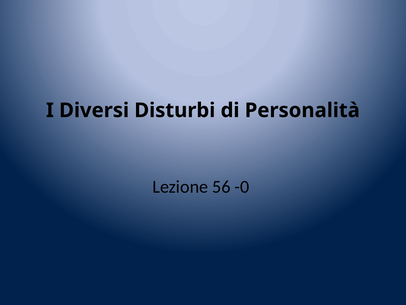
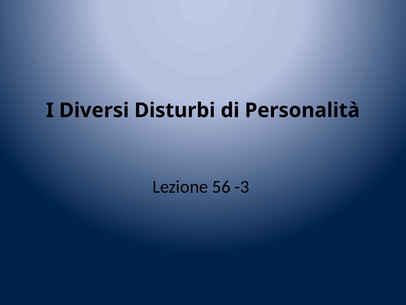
-0: -0 -> -3
